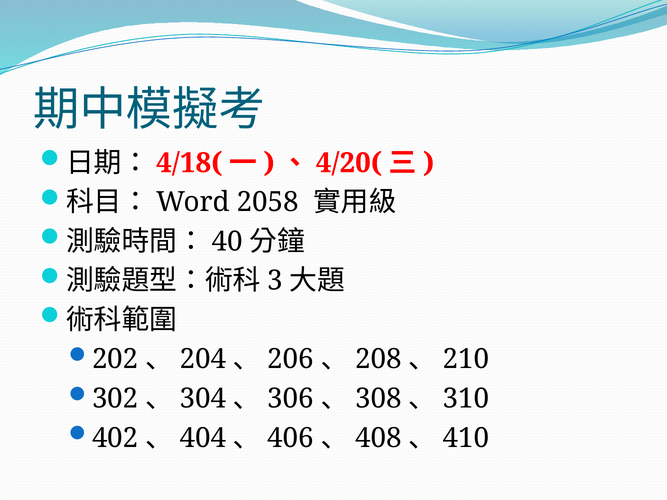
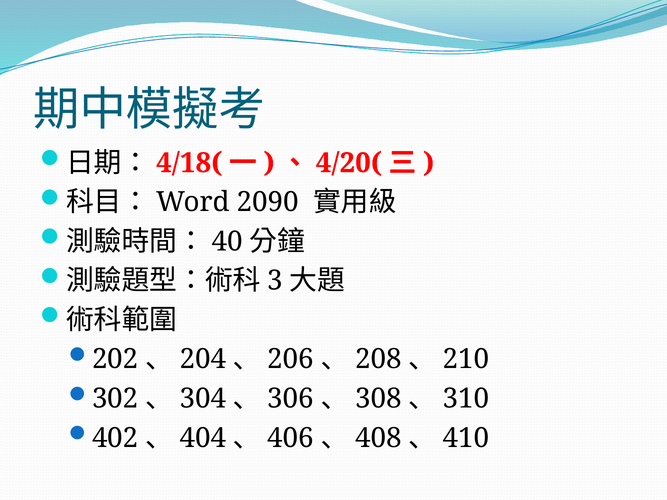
2058: 2058 -> 2090
